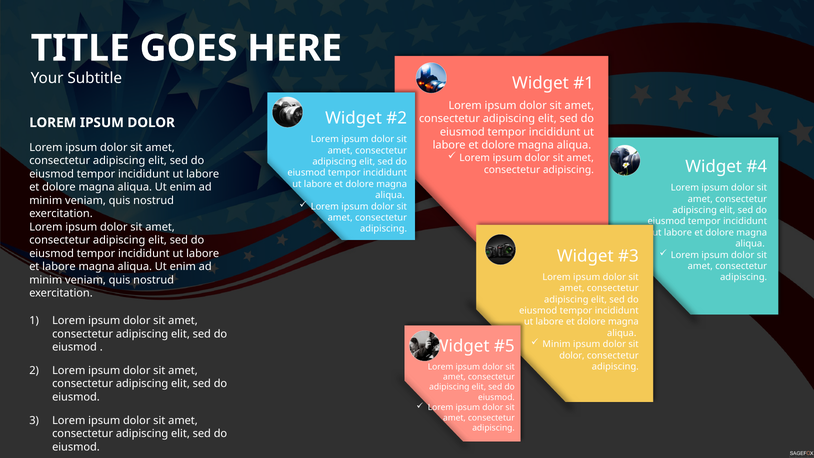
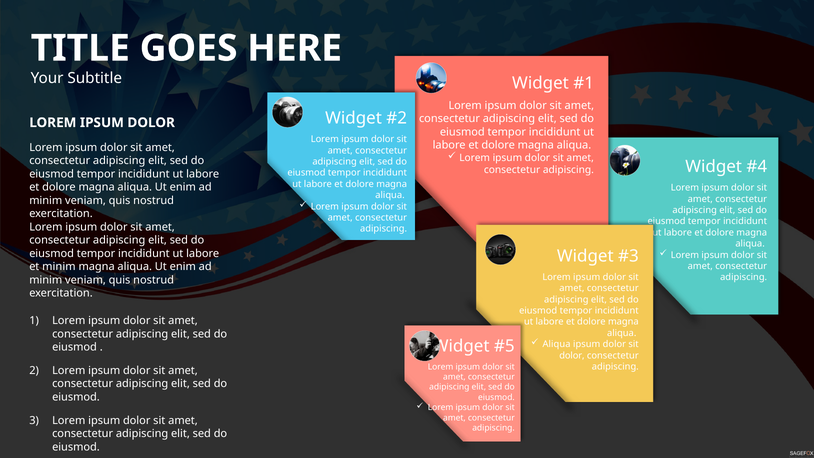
et labore: labore -> minim
Minim at (557, 344): Minim -> Aliqua
